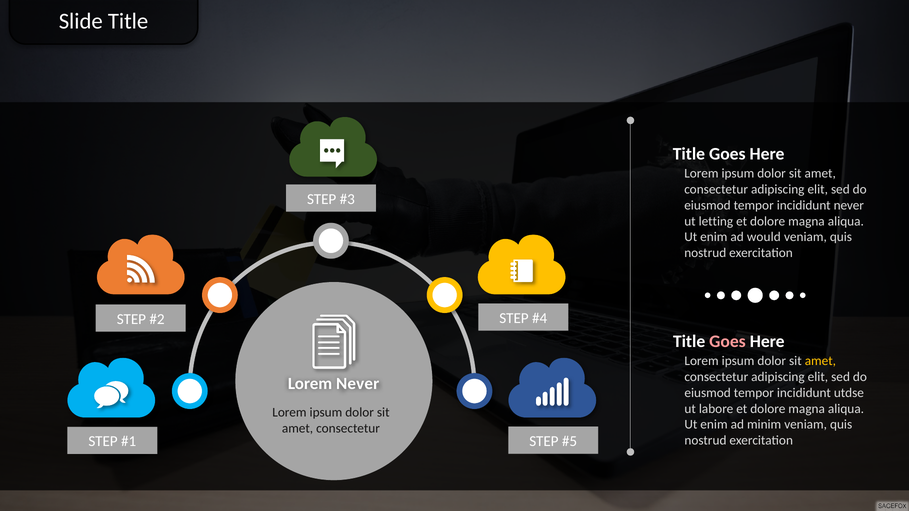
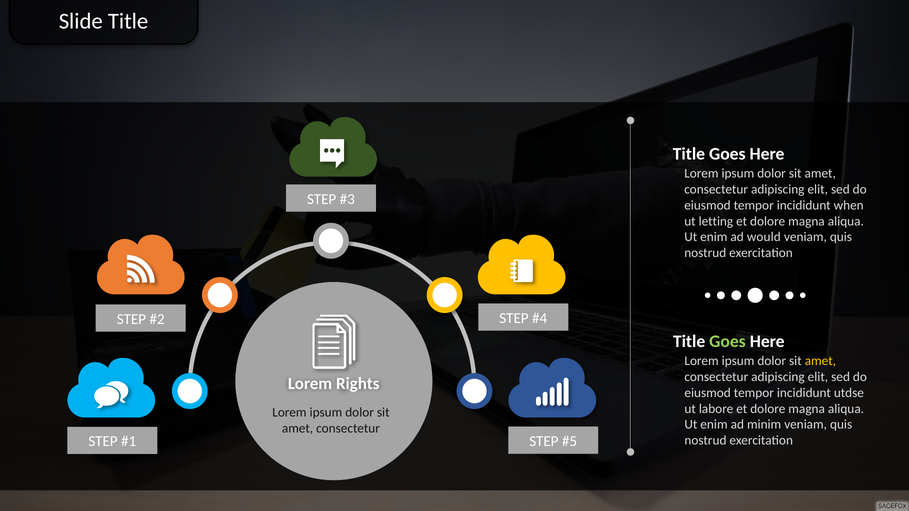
incididunt never: never -> when
Goes at (727, 342) colour: pink -> light green
Lorem Never: Never -> Rights
